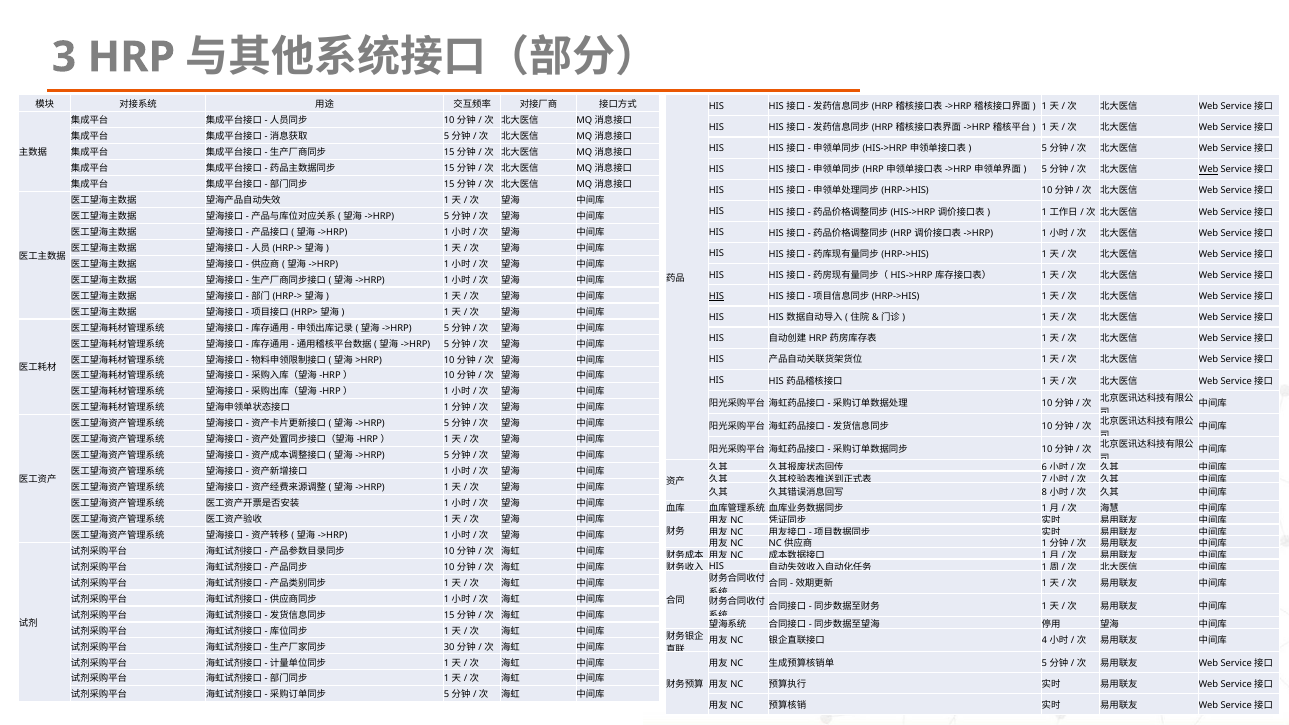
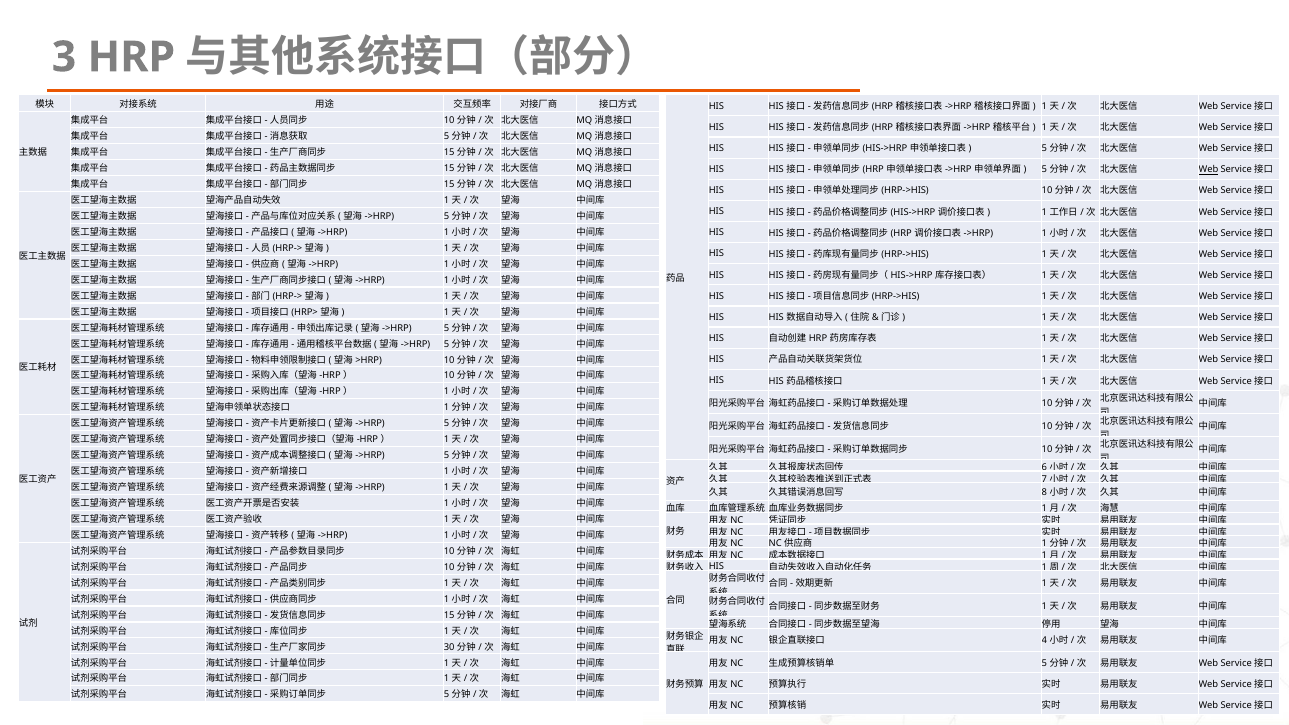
HIS at (717, 296) underline: present -> none
